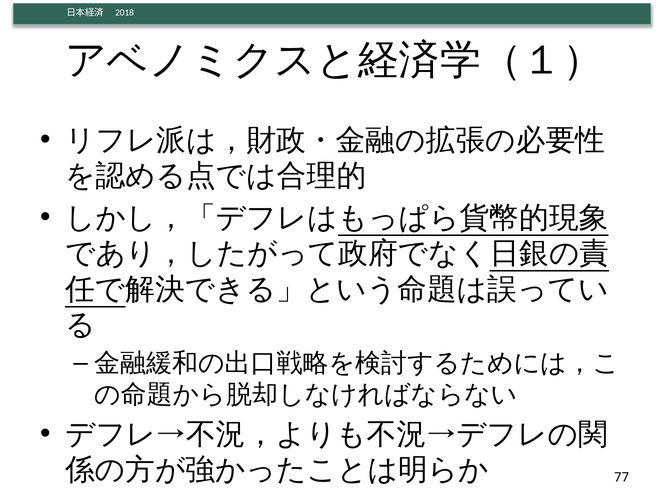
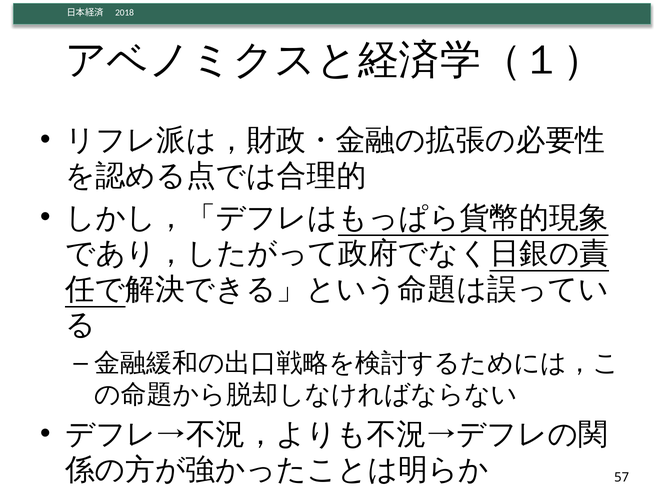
77: 77 -> 57
